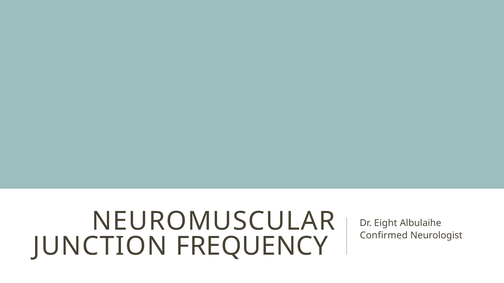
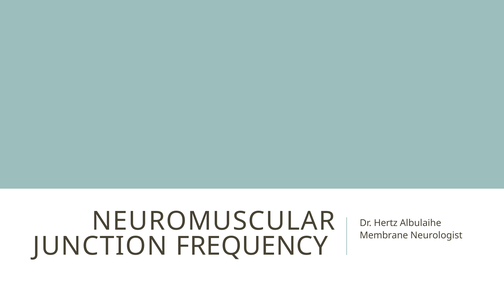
Eight: Eight -> Hertz
Confirmed: Confirmed -> Membrane
